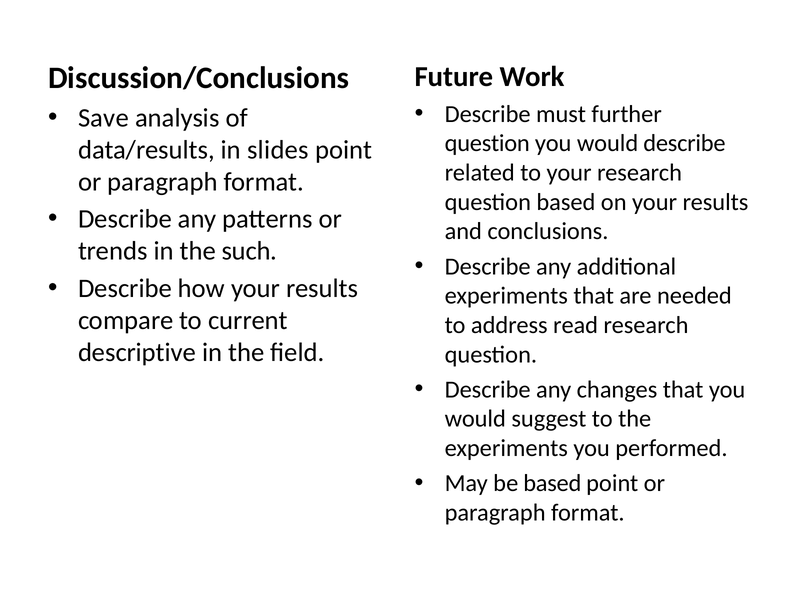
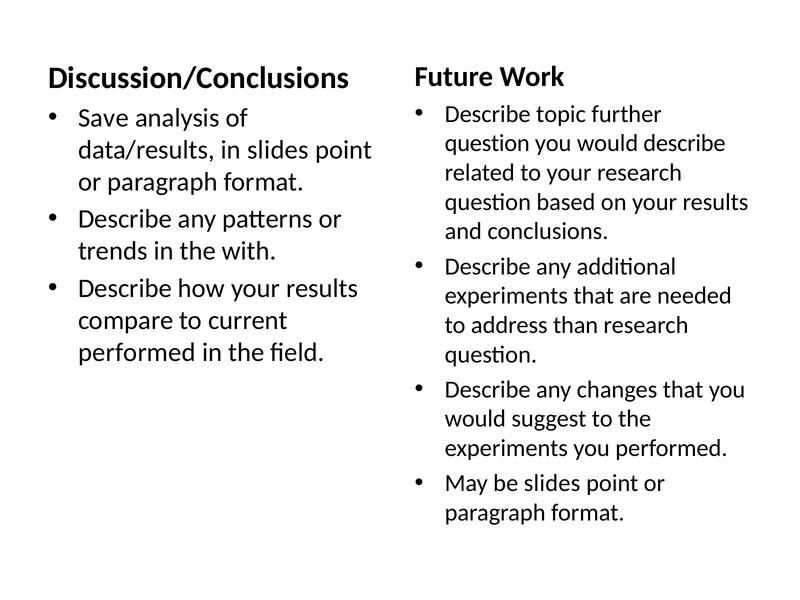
must: must -> topic
such: such -> with
read: read -> than
descriptive at (137, 352): descriptive -> performed
be based: based -> slides
